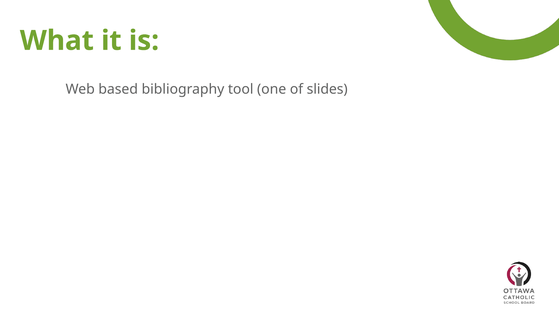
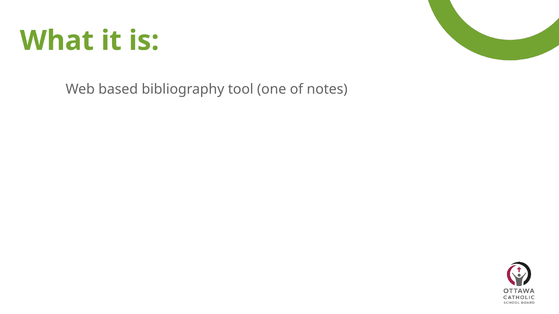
slides: slides -> notes
